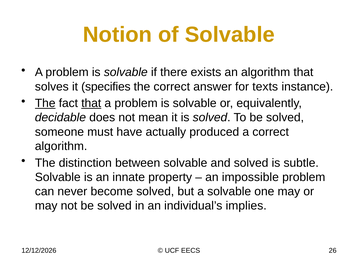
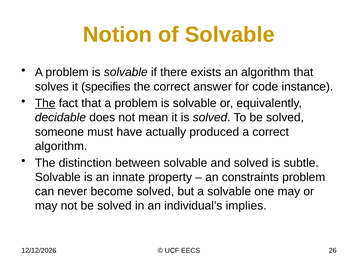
texts: texts -> code
that at (91, 103) underline: present -> none
impossible: impossible -> constraints
